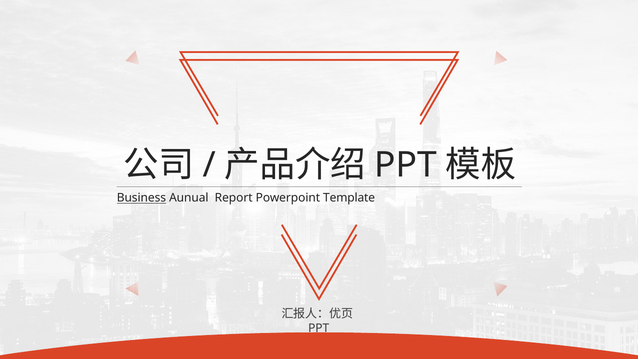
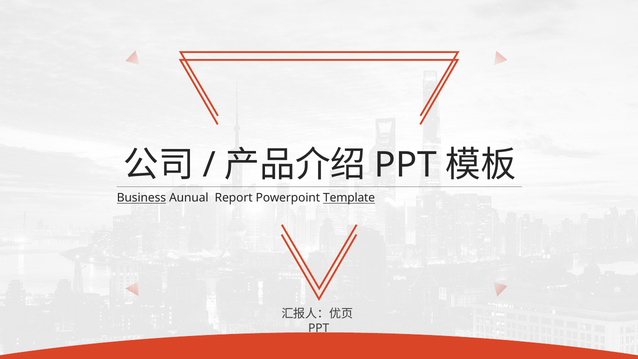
Template underline: none -> present
